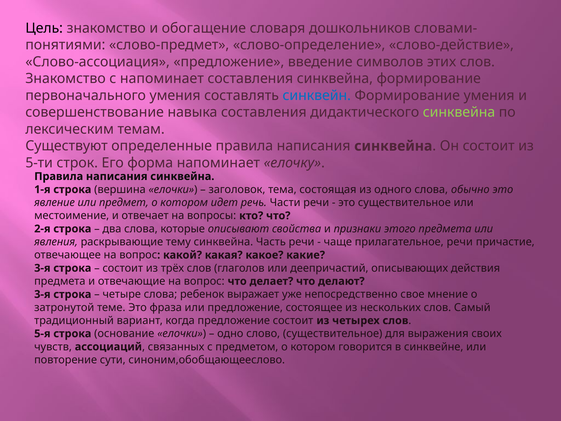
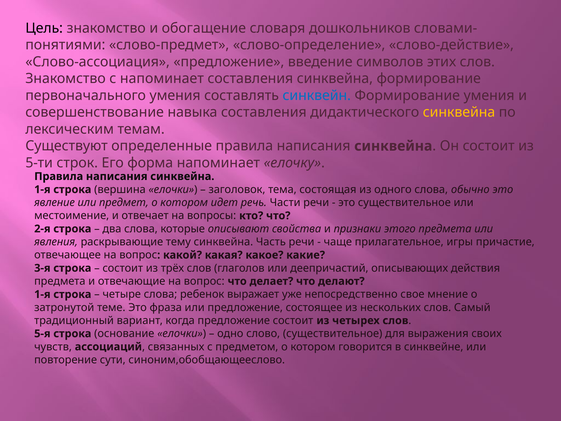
синквейна at (459, 112) colour: light green -> yellow
прилагательное речи: речи -> игры
3-я at (42, 294): 3-я -> 1-я
